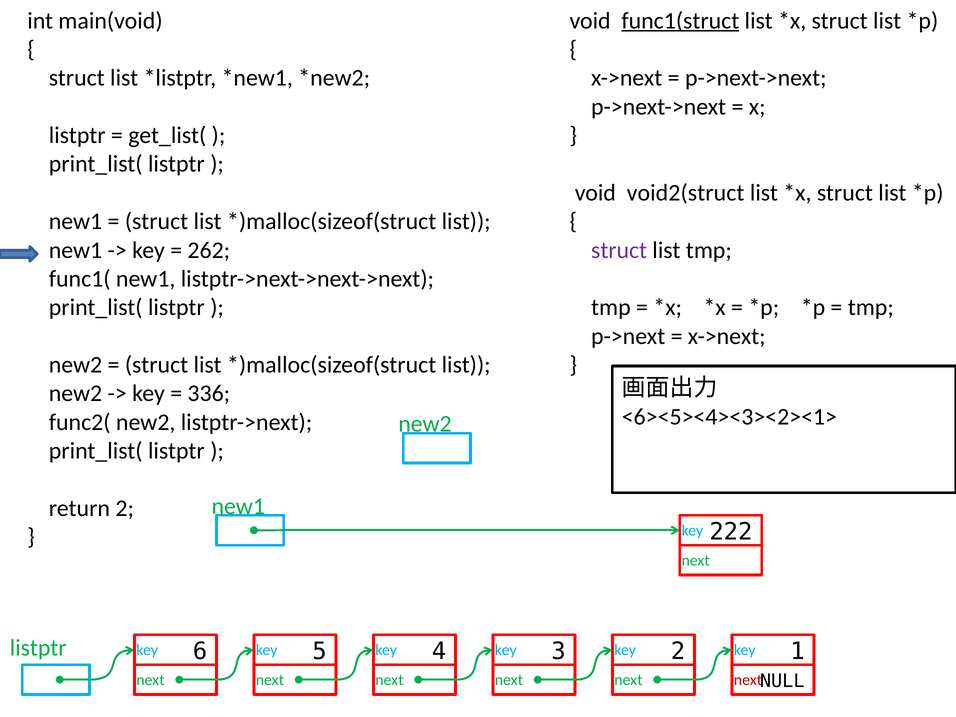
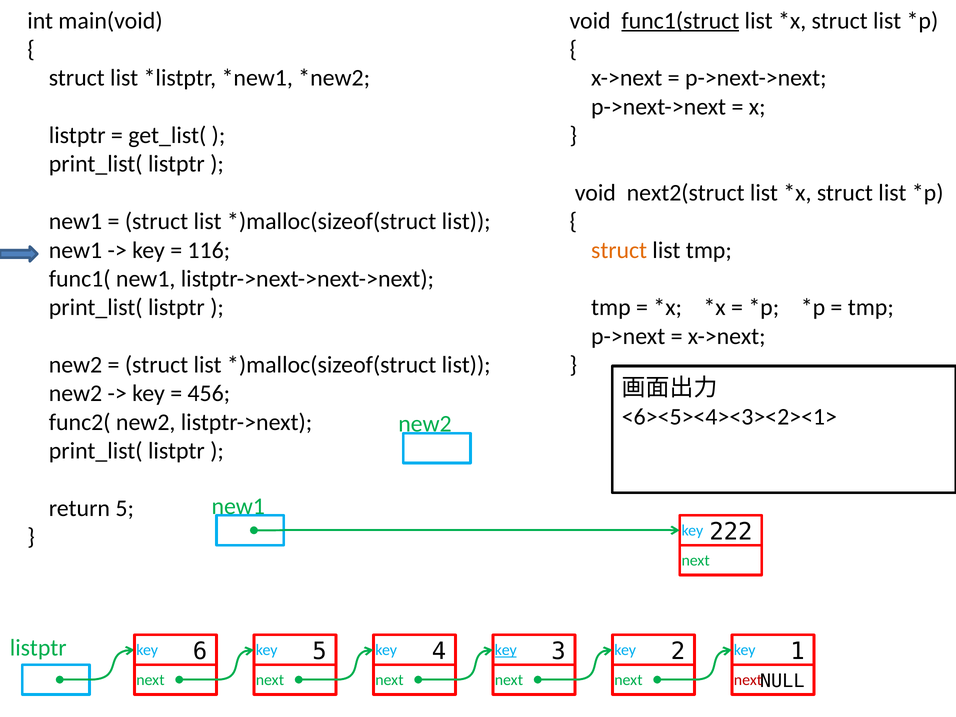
void2(struct: void2(struct -> next2(struct
262: 262 -> 116
struct at (619, 250) colour: purple -> orange
336: 336 -> 456
return 2: 2 -> 5
key at (506, 650) underline: none -> present
